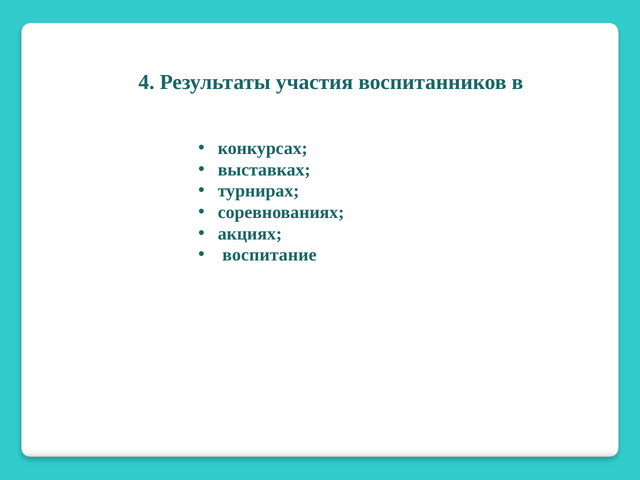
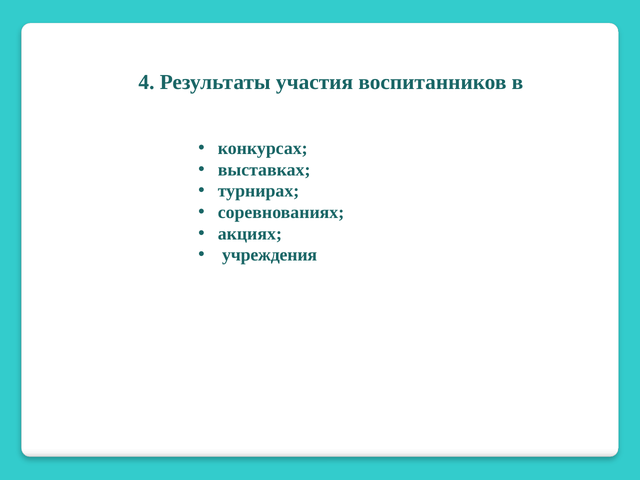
воспитание: воспитание -> учреждения
